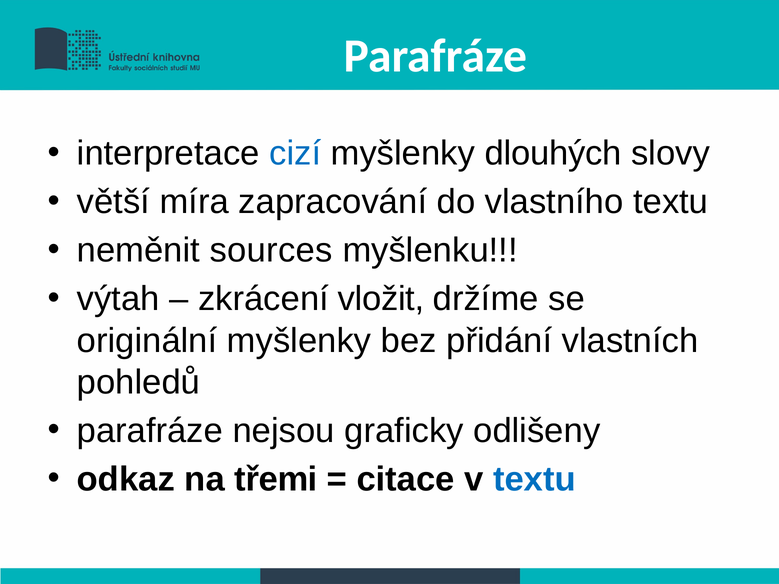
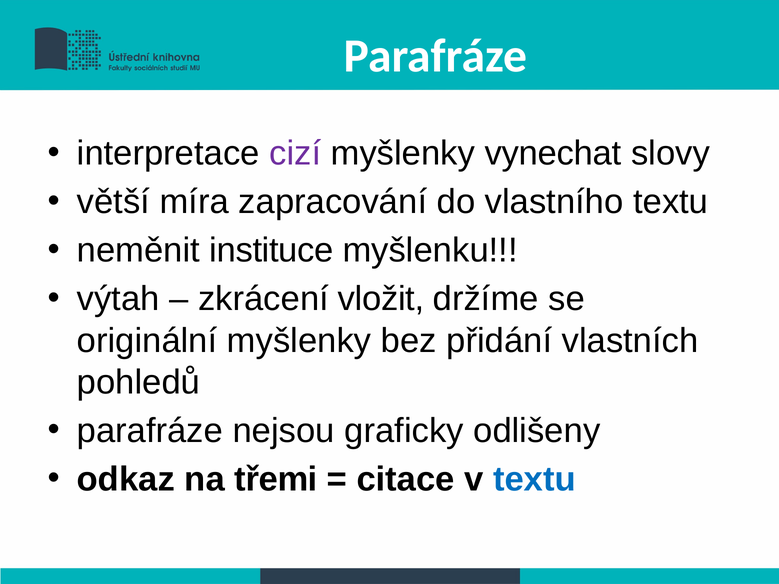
cizí colour: blue -> purple
dlouhých: dlouhých -> vynechat
sources: sources -> instituce
